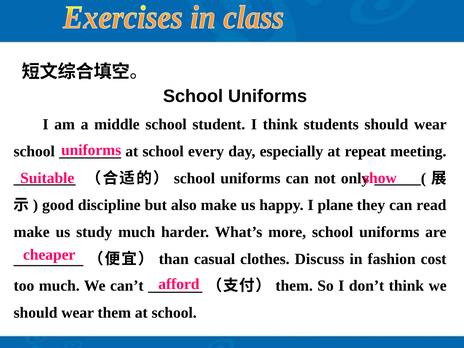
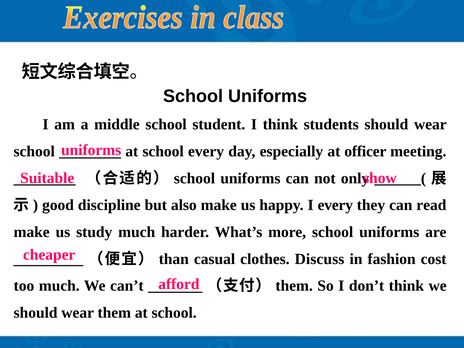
repeat: repeat -> officer
I plane: plane -> every
